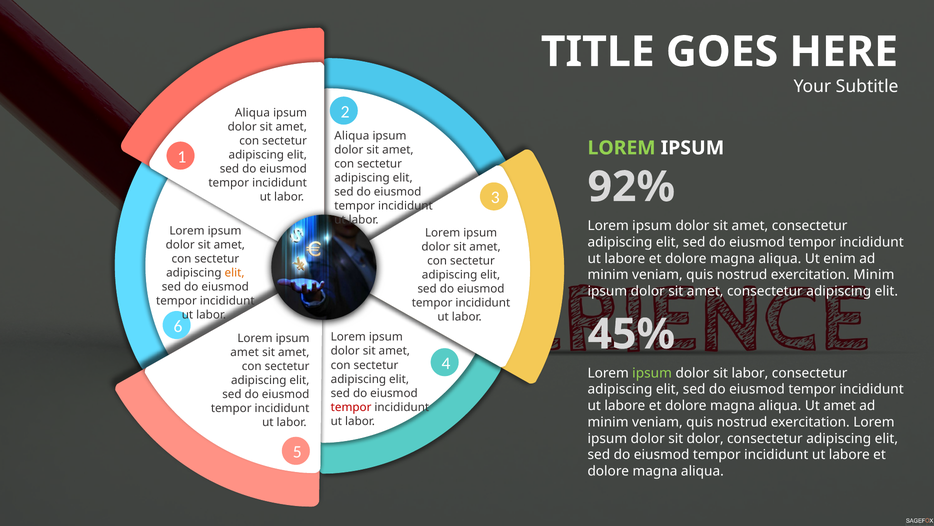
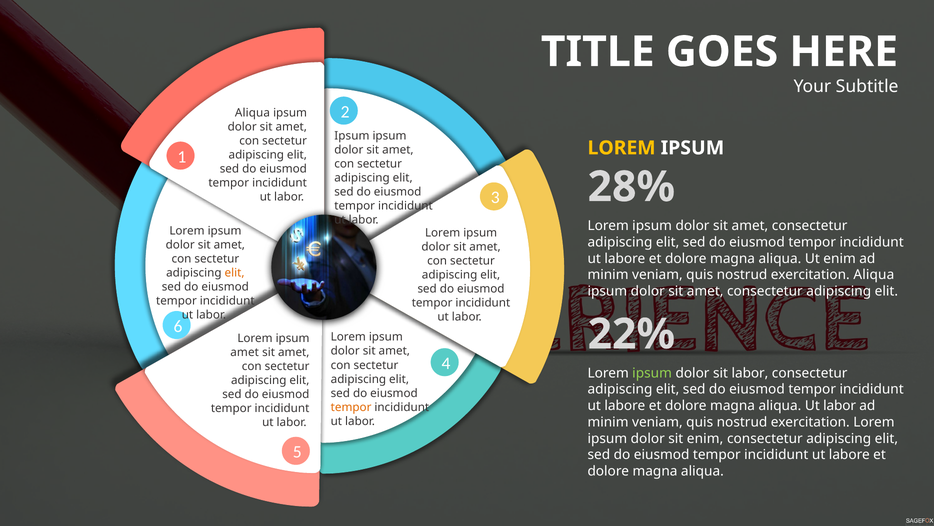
Aliqua at (352, 136): Aliqua -> Ipsum
LOREM at (622, 148) colour: light green -> yellow
92%: 92% -> 28%
exercitation Minim: Minim -> Aliqua
45%: 45% -> 22%
aliqua Ut amet: amet -> labor
tempor at (351, 407) colour: red -> orange
sit dolor: dolor -> enim
